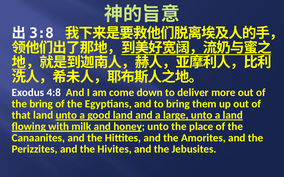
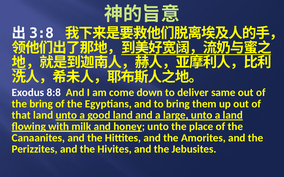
4:8: 4:8 -> 8:8
more: more -> same
